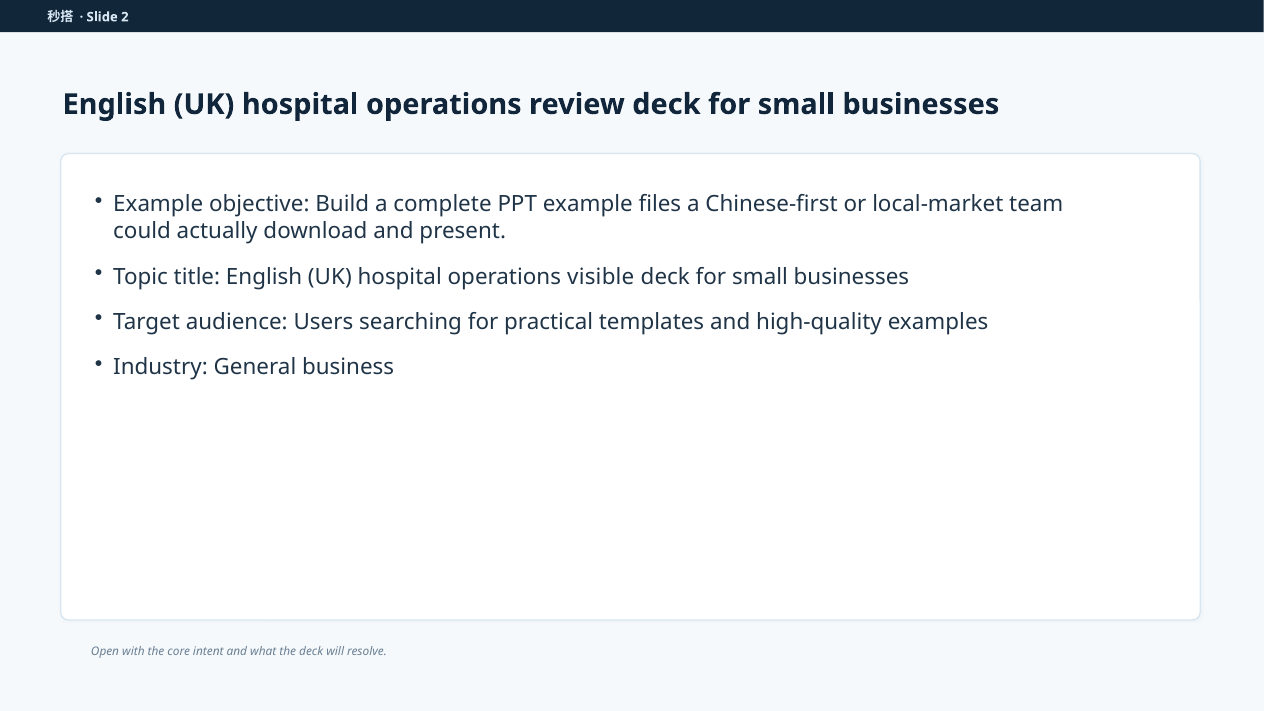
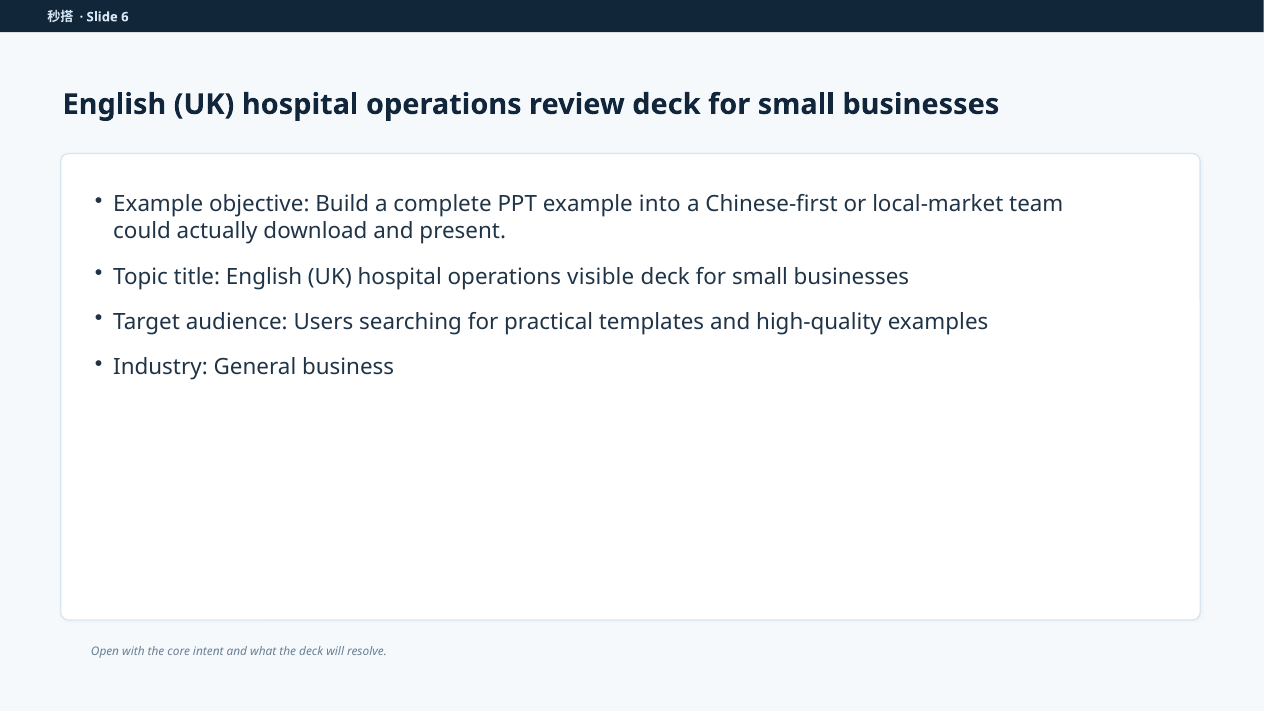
2: 2 -> 6
files: files -> into
